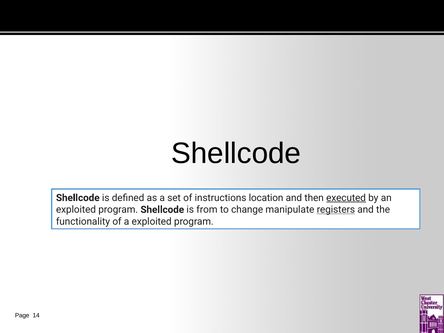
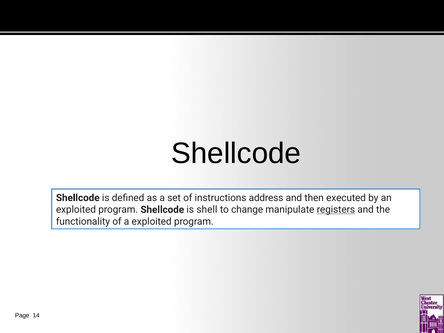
location: location -> address
executed underline: present -> none
from: from -> shell
